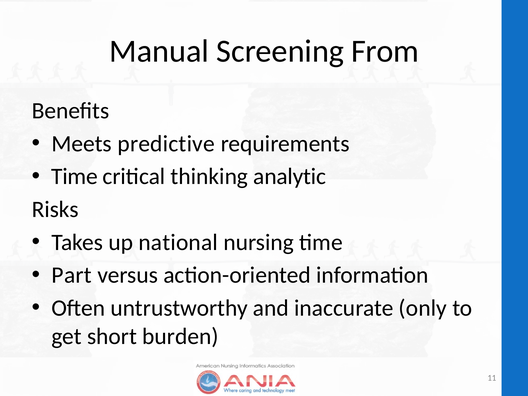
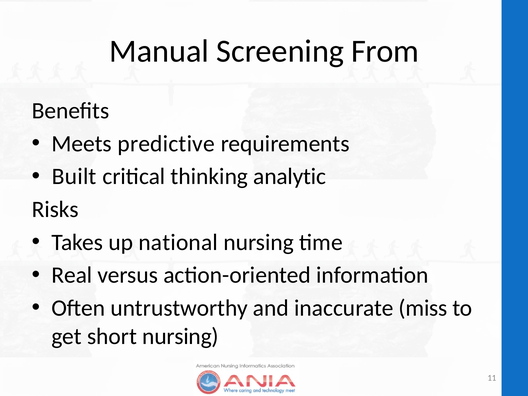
Time at (74, 177): Time -> Built
Part: Part -> Real
only: only -> miss
short burden: burden -> nursing
